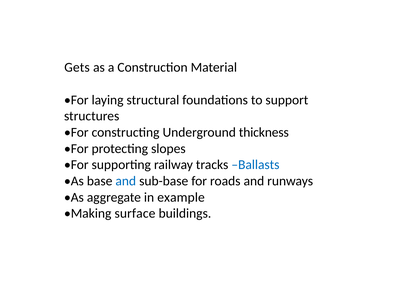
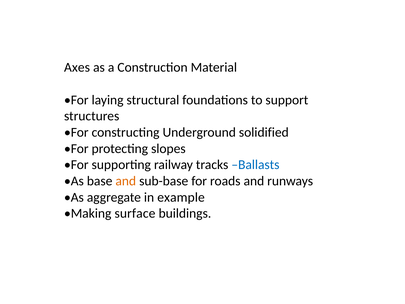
Gets: Gets -> Axes
thickness: thickness -> solidified
and at (126, 181) colour: blue -> orange
